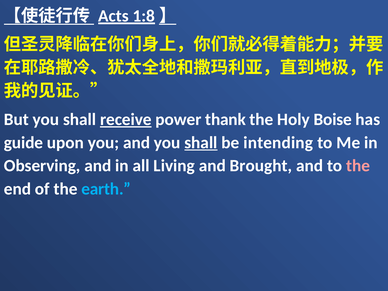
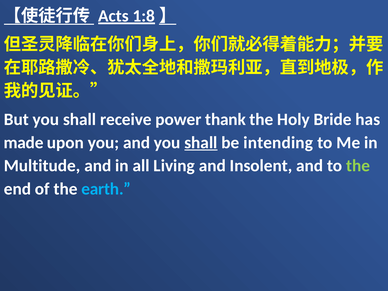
receive underline: present -> none
Boise: Boise -> Bride
guide: guide -> made
Observing: Observing -> Multitude
Brought: Brought -> Insolent
the at (358, 166) colour: pink -> light green
